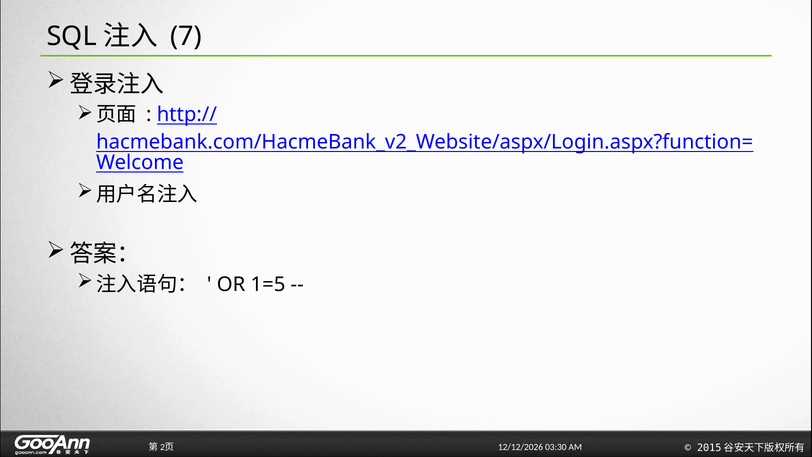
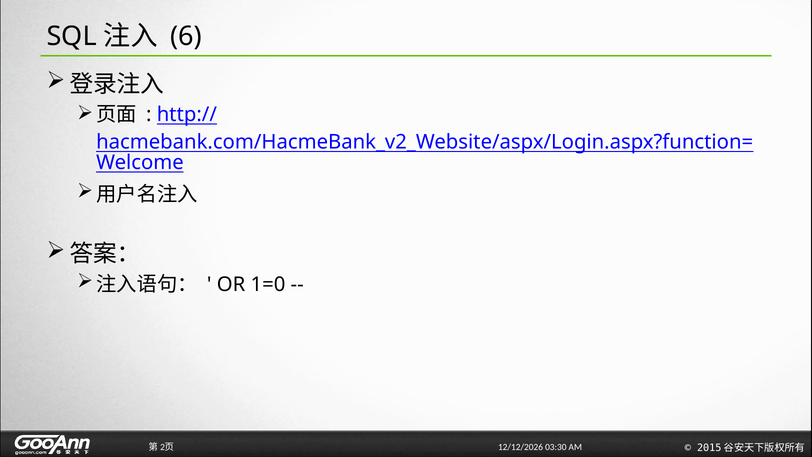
7: 7 -> 6
1=5: 1=5 -> 1=0
